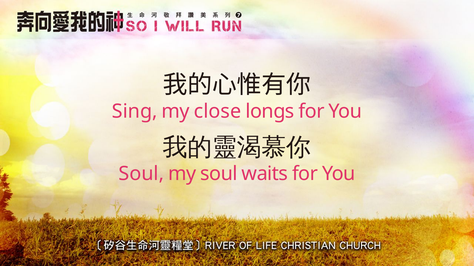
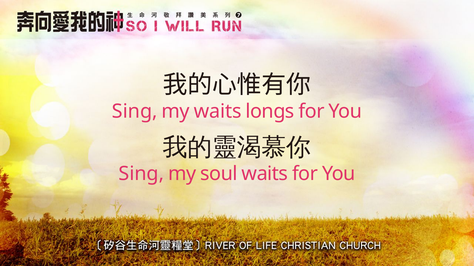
my close: close -> waits
Soul at (141, 174): Soul -> Sing
